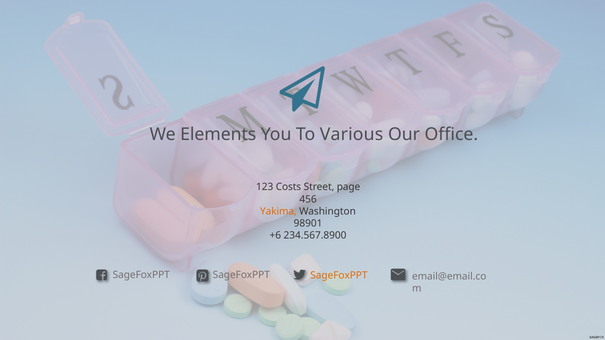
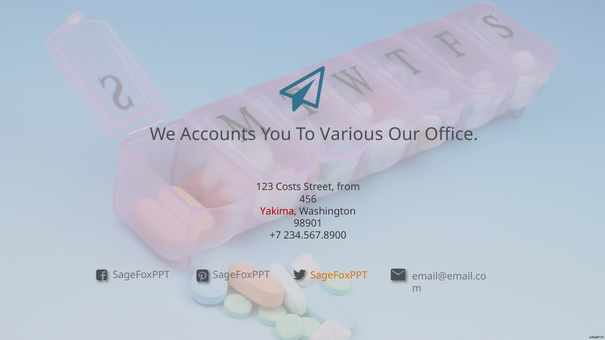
Elements: Elements -> Accounts
page: page -> from
Yakima colour: orange -> red
+6: +6 -> +7
